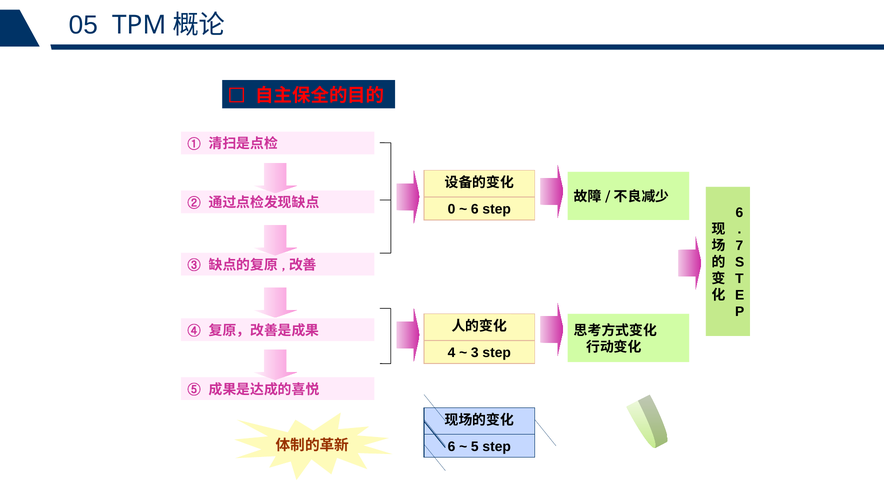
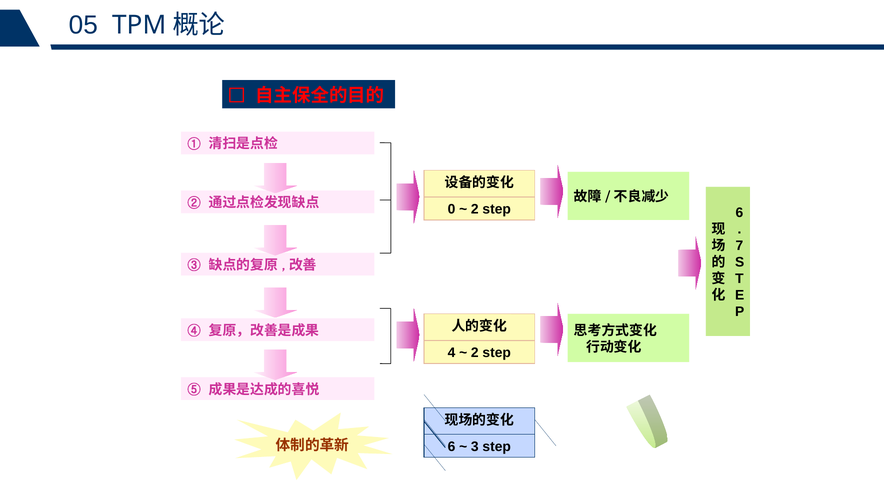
6 at (475, 209): 6 -> 2
3 at (475, 353): 3 -> 2
5: 5 -> 3
